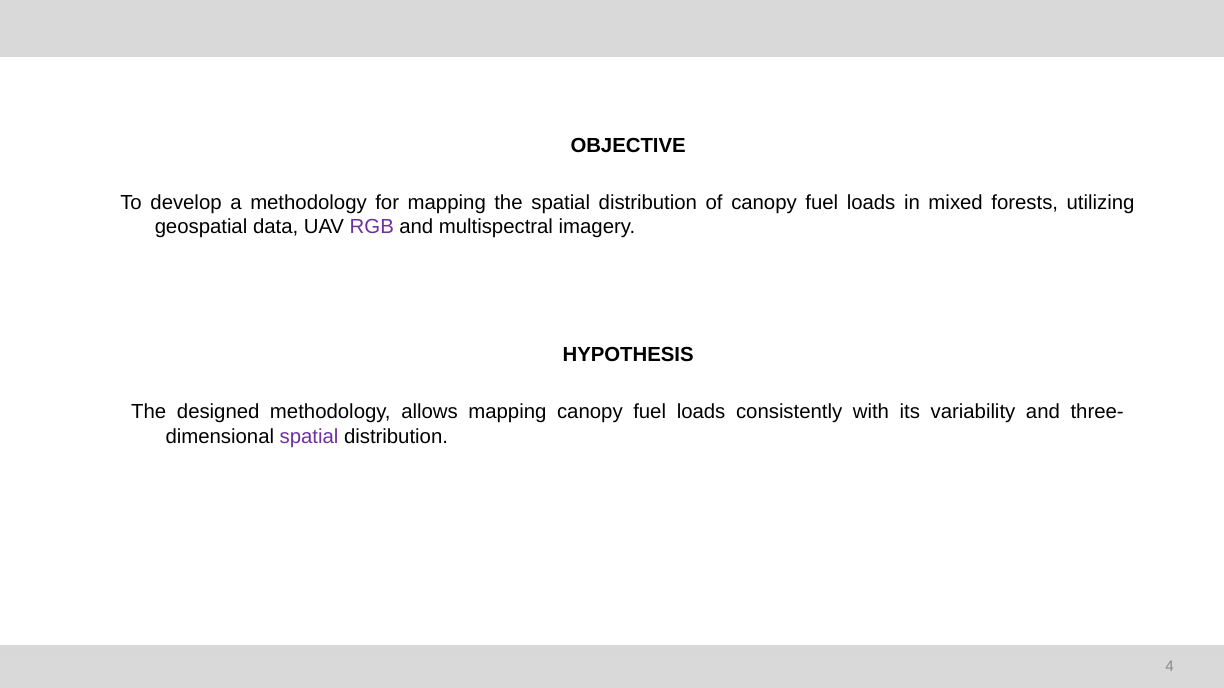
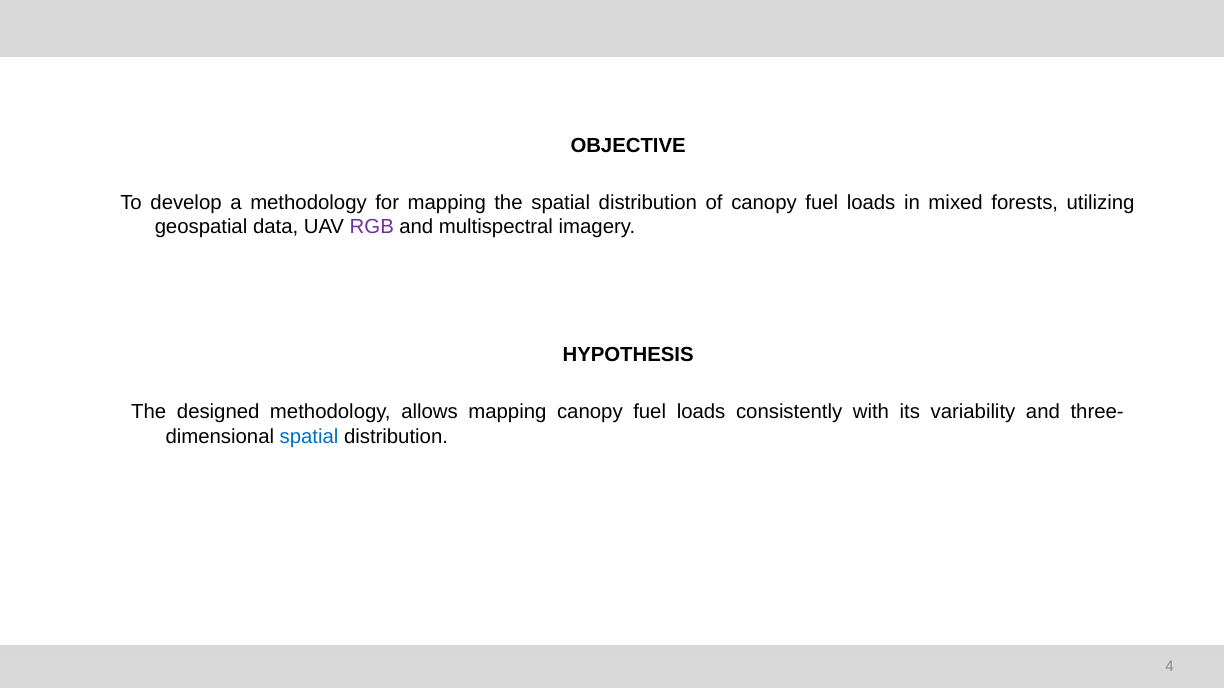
spatial at (309, 437) colour: purple -> blue
